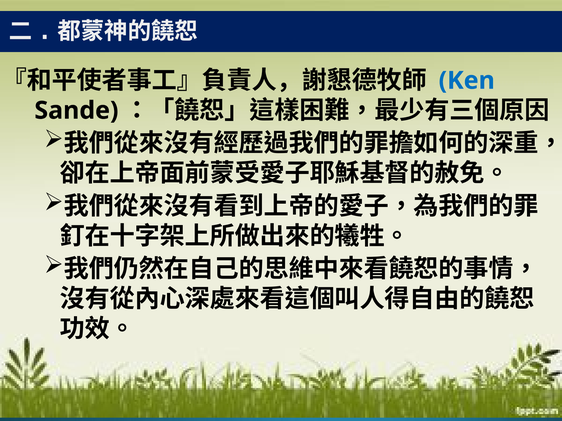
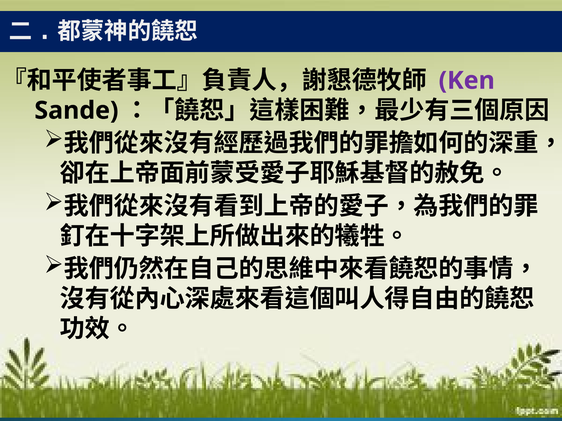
Ken colour: blue -> purple
